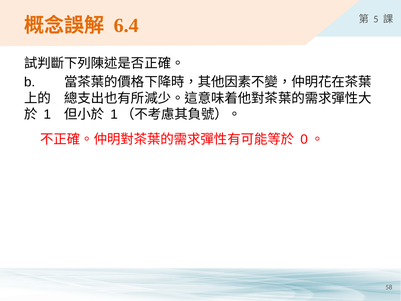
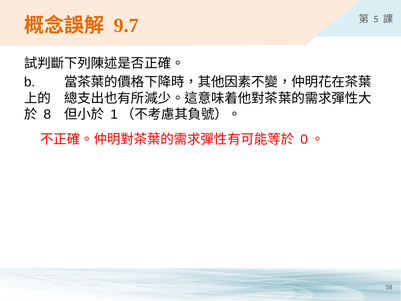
6.4: 6.4 -> 9.7
1: 1 -> 8
